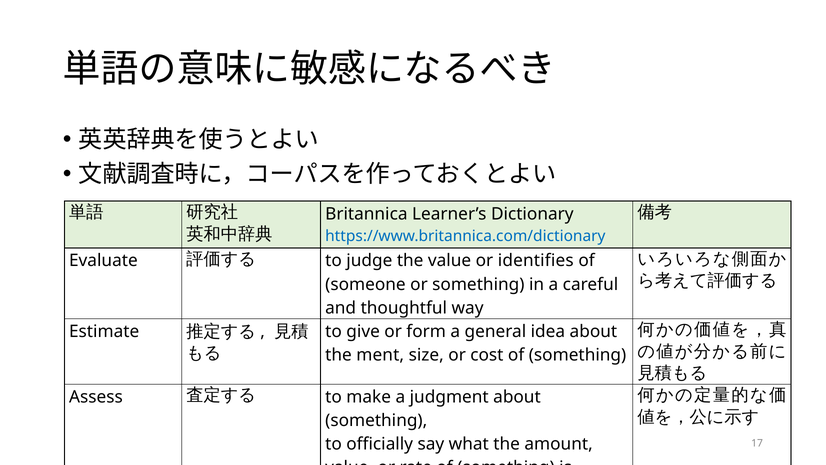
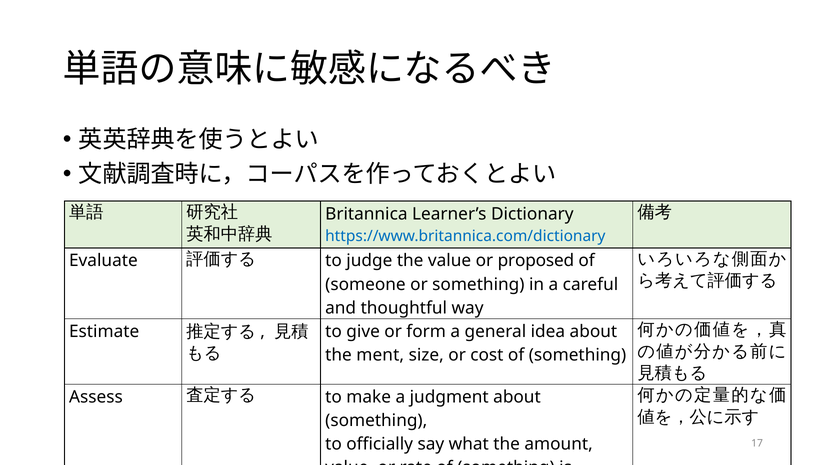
identifies: identifies -> proposed
